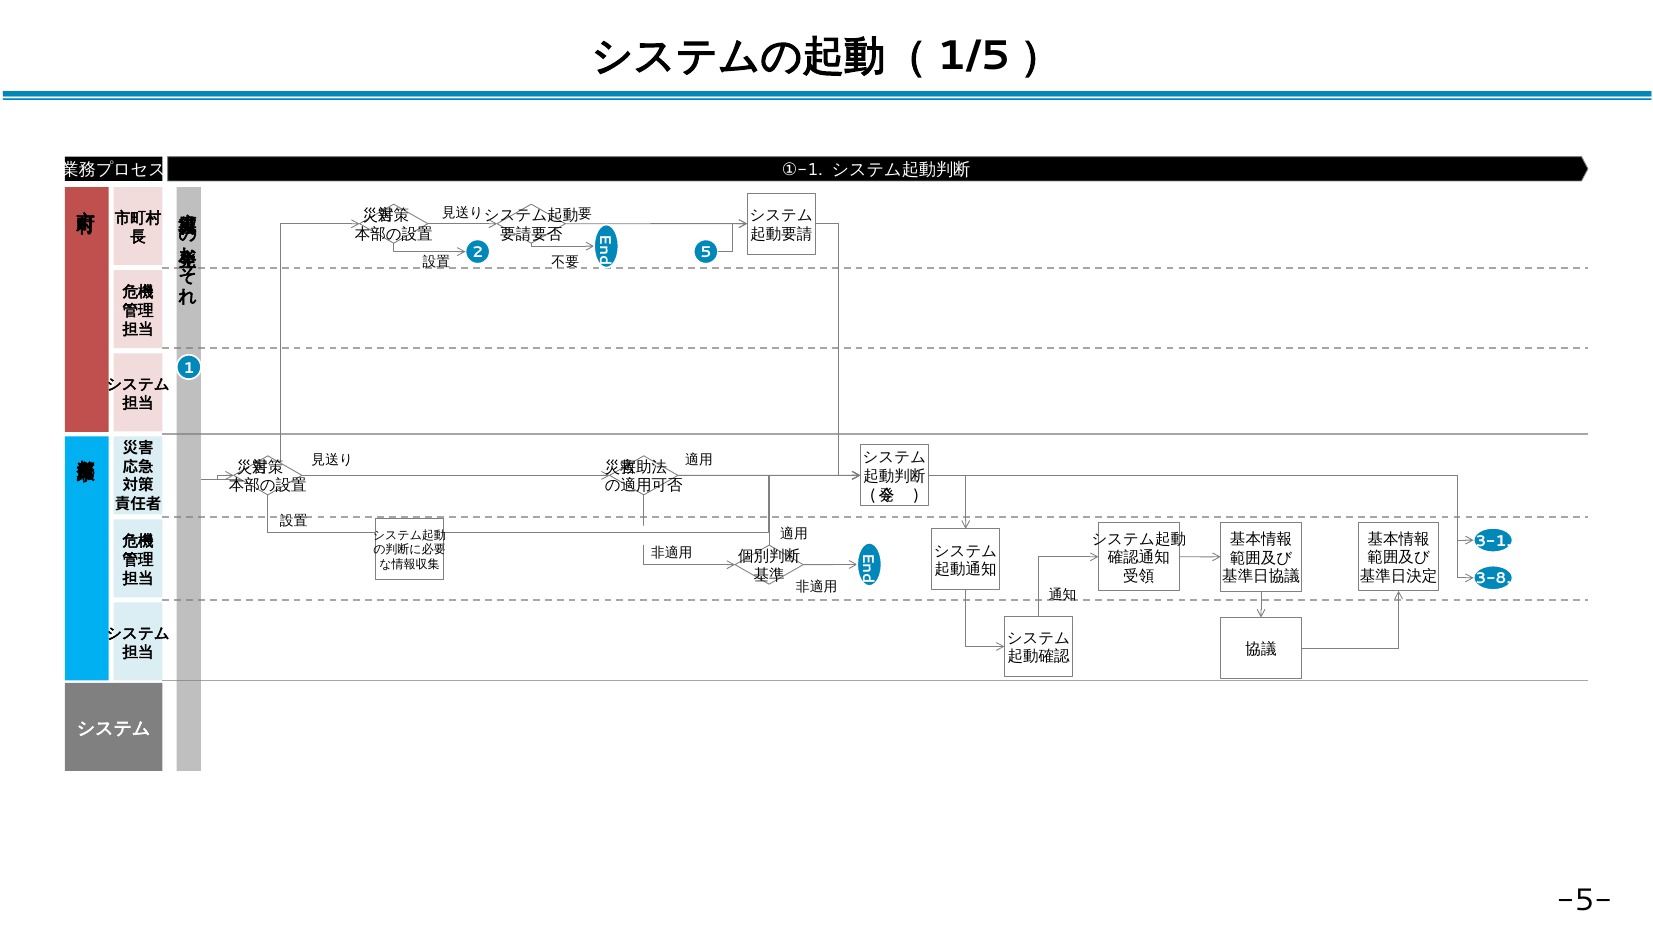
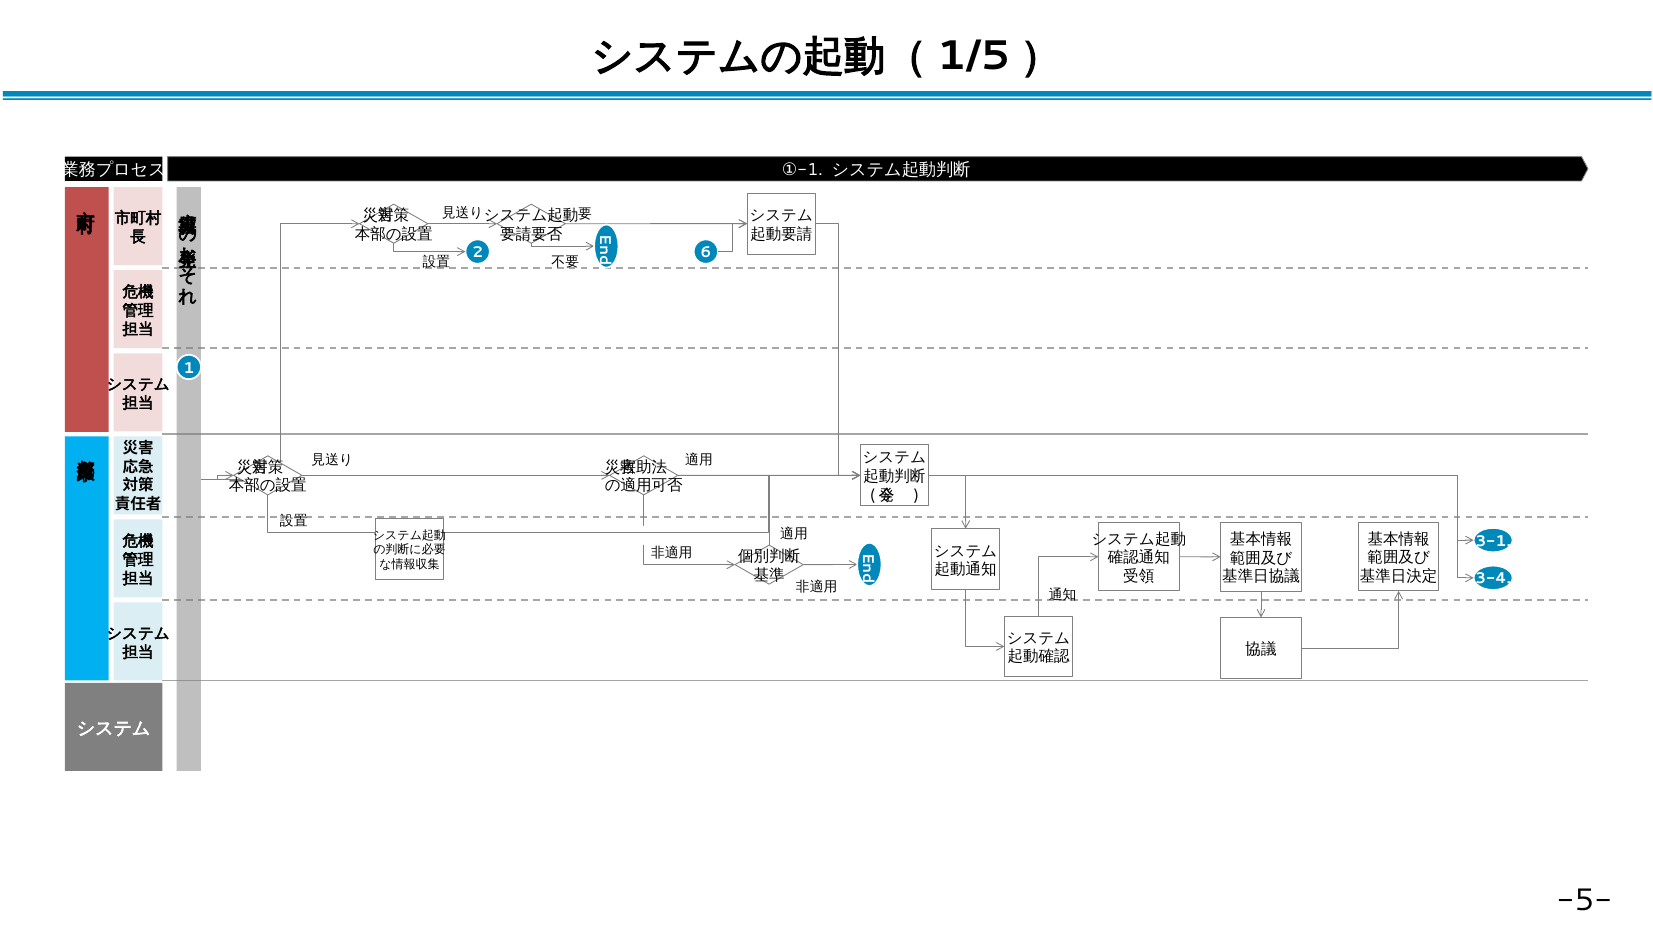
5: 5 -> 6
3-8: 3-8 -> 3-4
